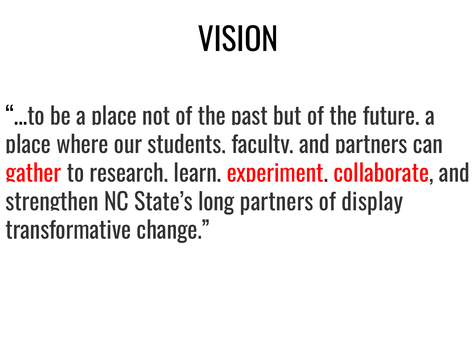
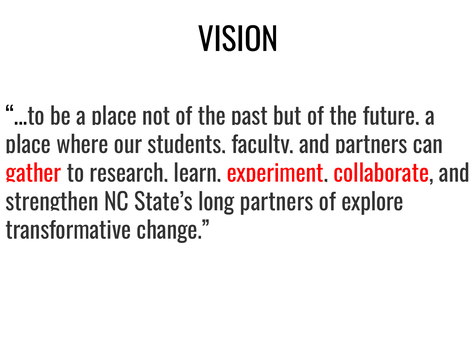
display: display -> explore
